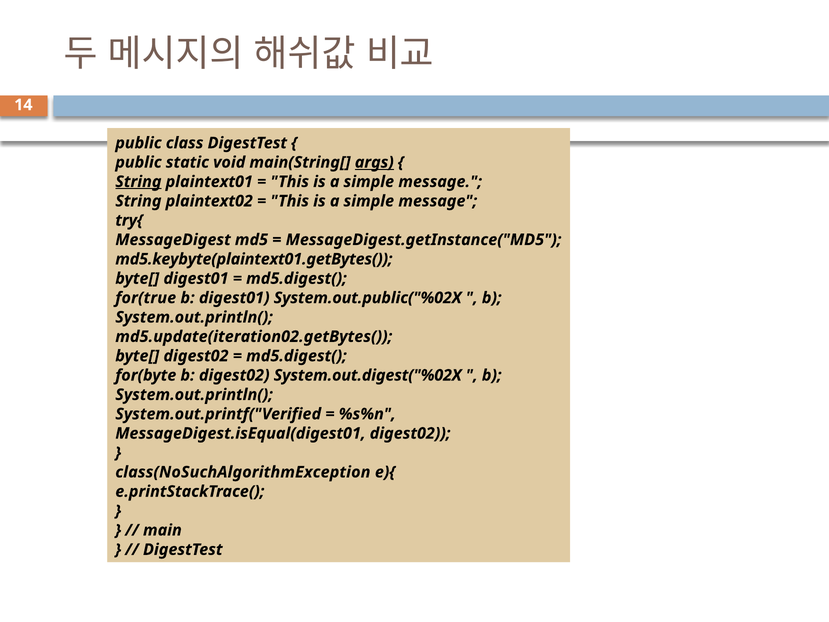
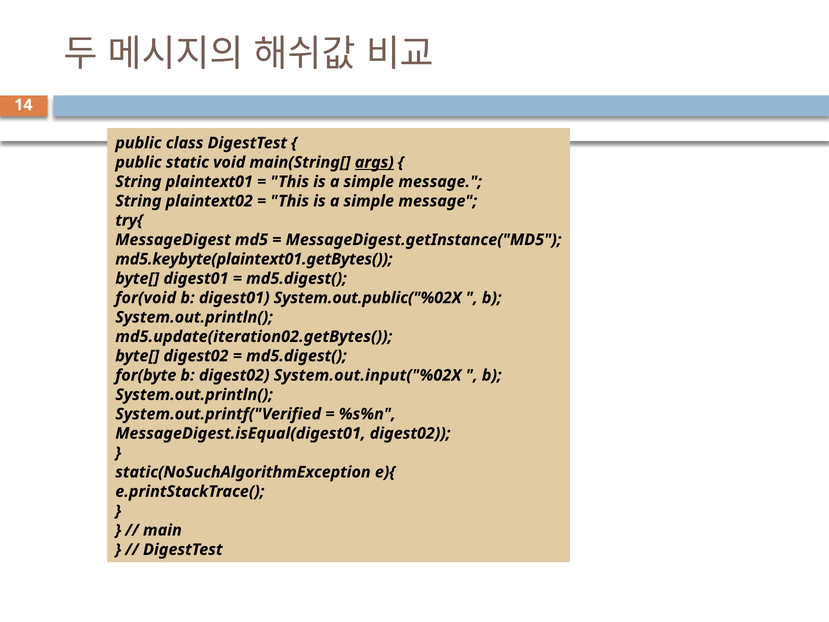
String at (138, 182) underline: present -> none
for(true: for(true -> for(void
System.out.digest("%02X: System.out.digest("%02X -> System.out.input("%02X
class(NoSuchAlgorithmException: class(NoSuchAlgorithmException -> static(NoSuchAlgorithmException
